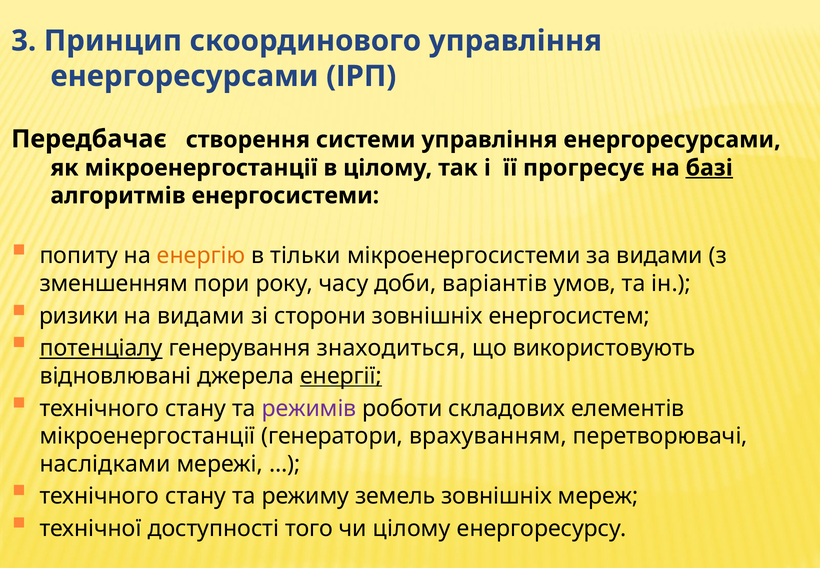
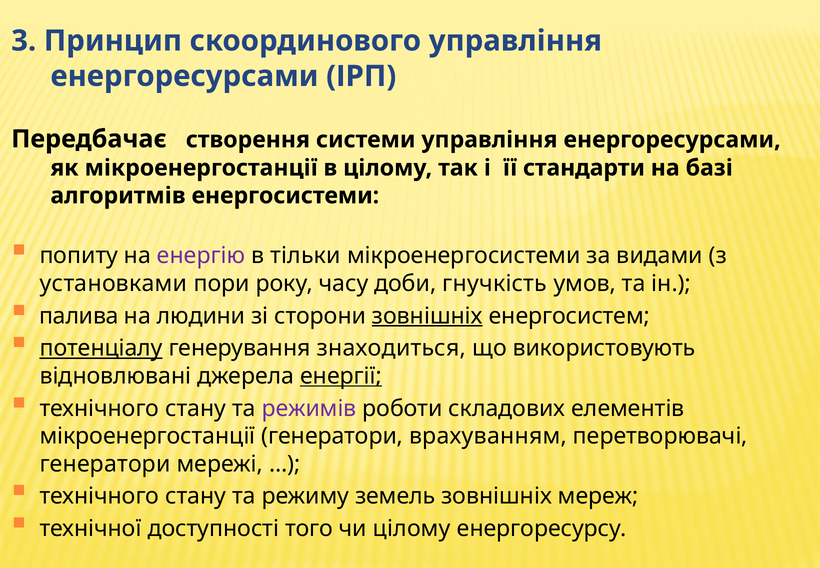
прогресує: прогресує -> стандарти
базі underline: present -> none
енергію colour: orange -> purple
зменшенням: зменшенням -> установками
варіантів: варіантів -> гнучкість
ризики: ризики -> палива
на видами: видами -> людини
зовнішніх at (427, 316) underline: none -> present
наслідками at (105, 464): наслідками -> генератори
